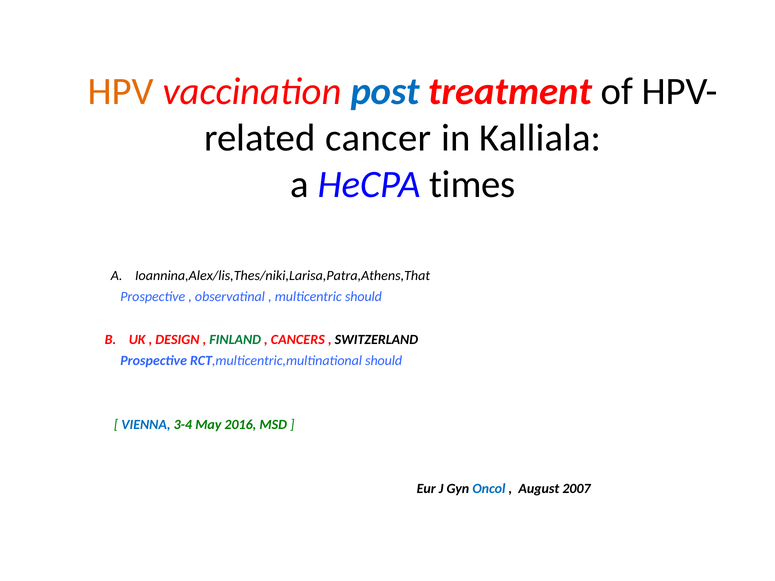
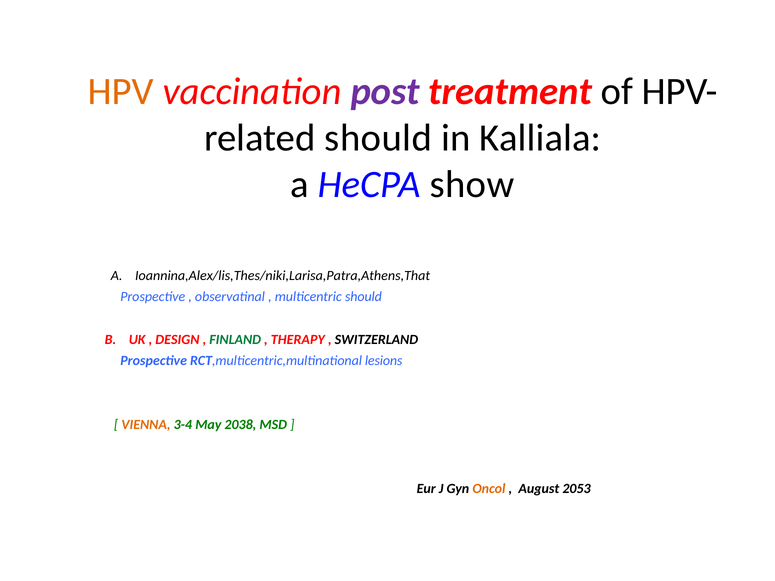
post colour: blue -> purple
cancer at (378, 138): cancer -> should
times: times -> show
CANCERS: CANCERS -> THERAPY
RCT,multicentric,multinational should: should -> lesions
VIENNA colour: blue -> orange
2016: 2016 -> 2038
Oncol colour: blue -> orange
2007: 2007 -> 2053
